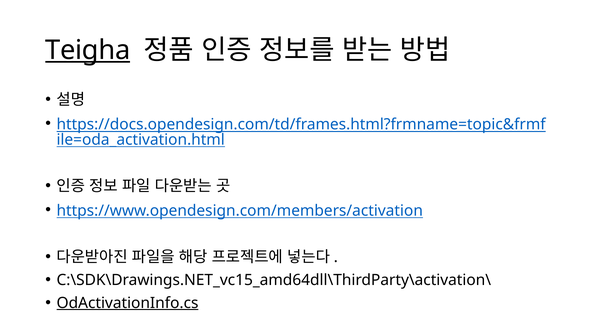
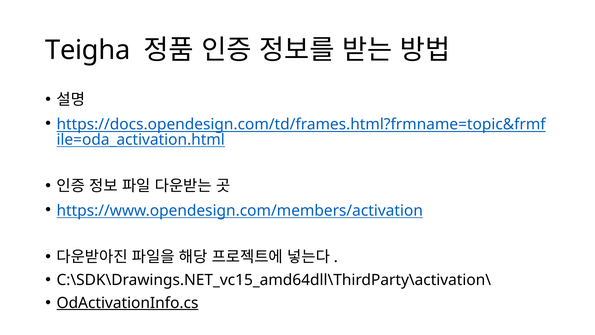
Teigha underline: present -> none
